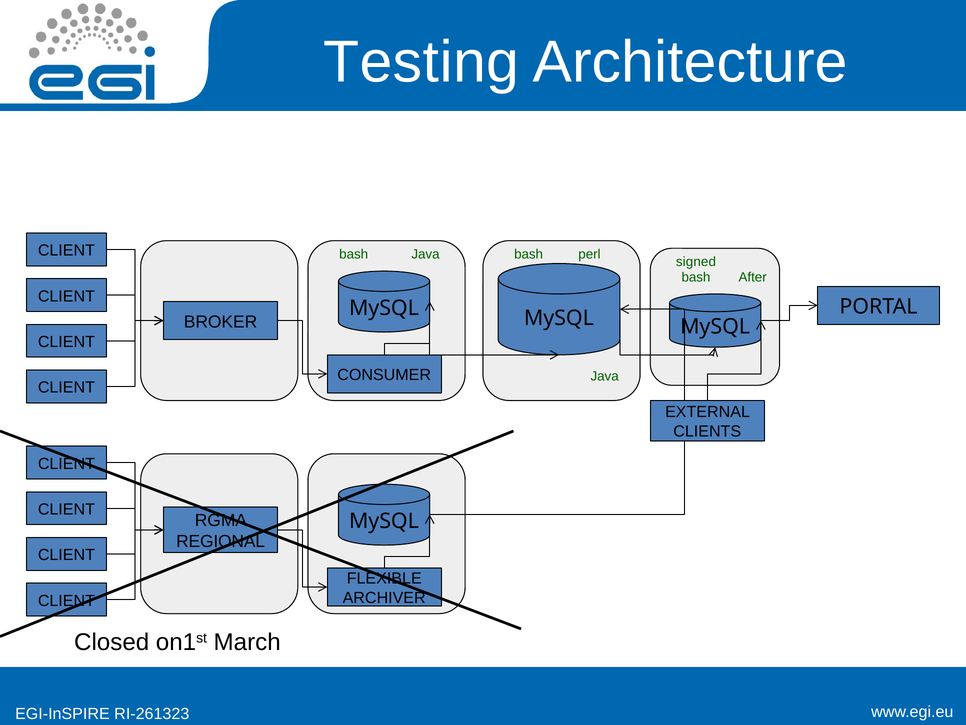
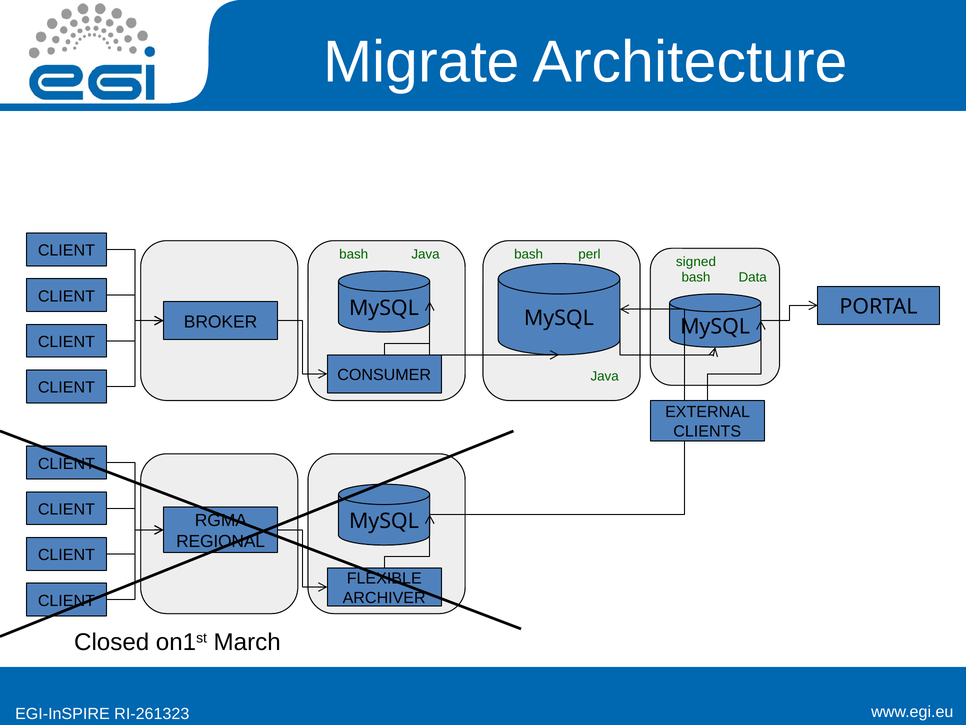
Testing: Testing -> Migrate
After: After -> Data
